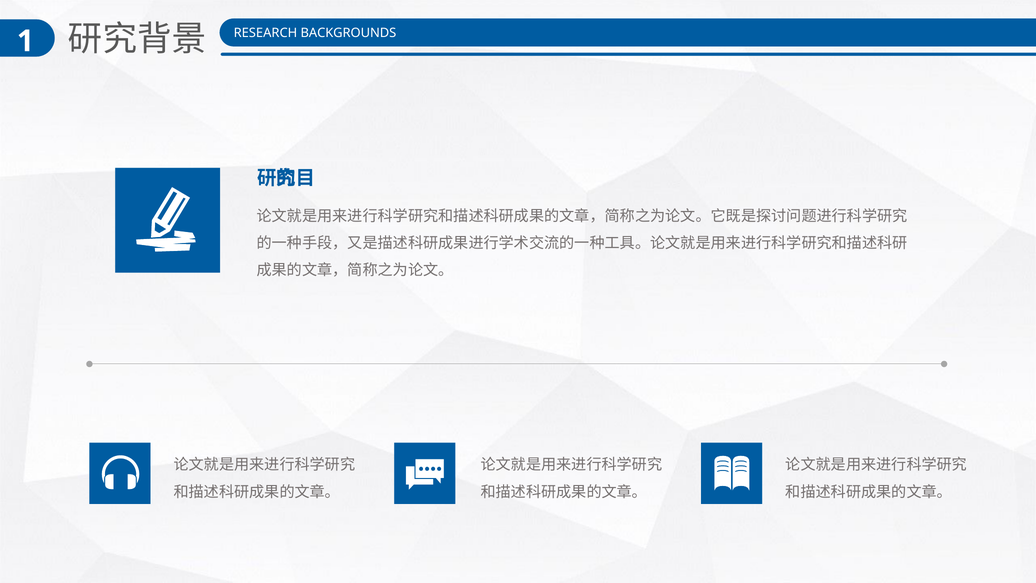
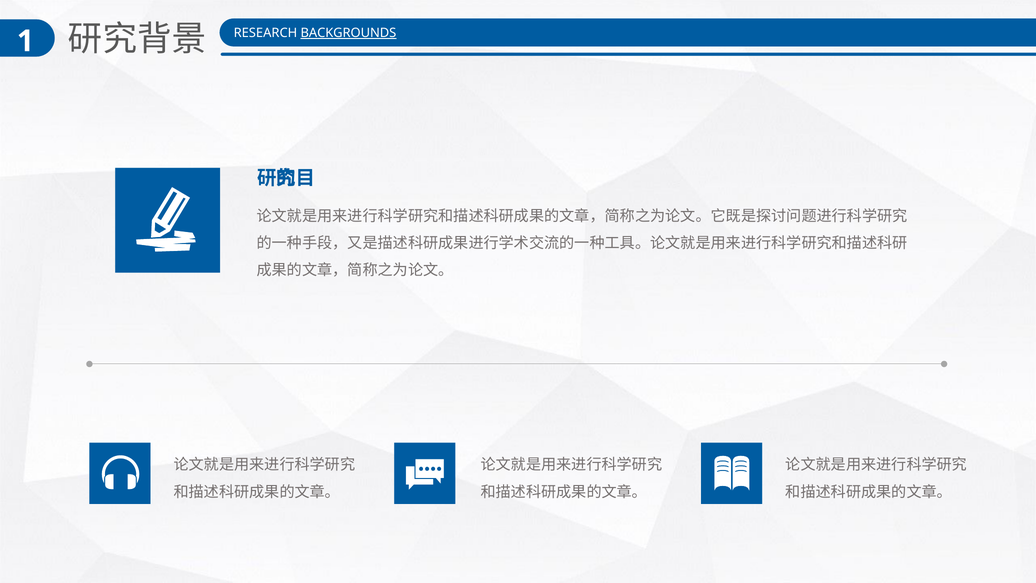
BACKGROUNDS underline: none -> present
